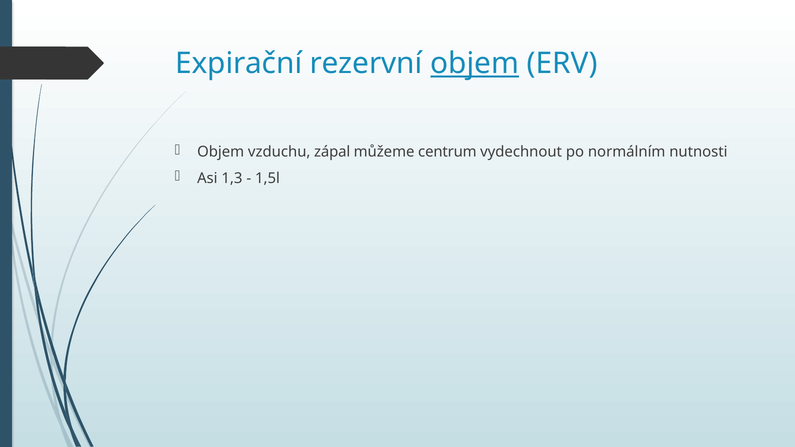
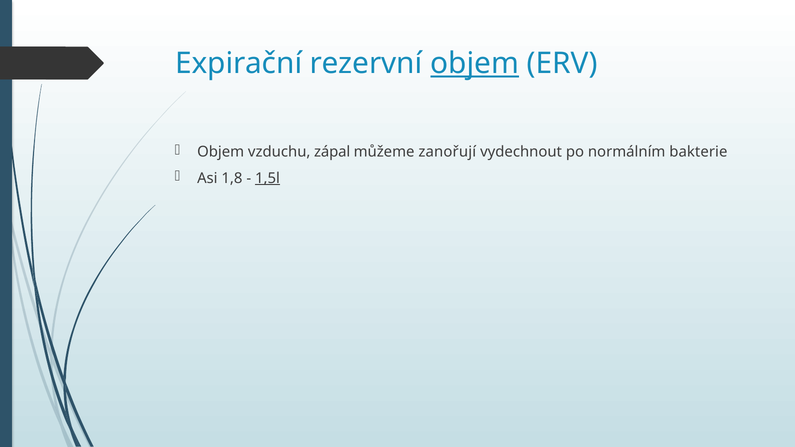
centrum: centrum -> zanořují
nutnosti: nutnosti -> bakterie
1,3: 1,3 -> 1,8
1,5l underline: none -> present
